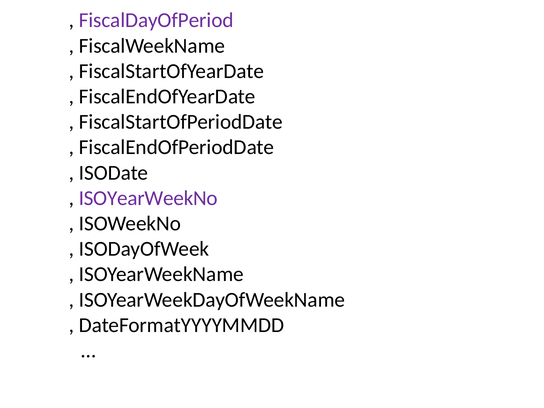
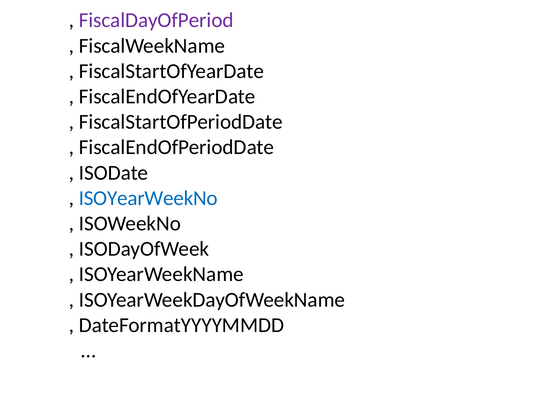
ISOYearWeekNo colour: purple -> blue
